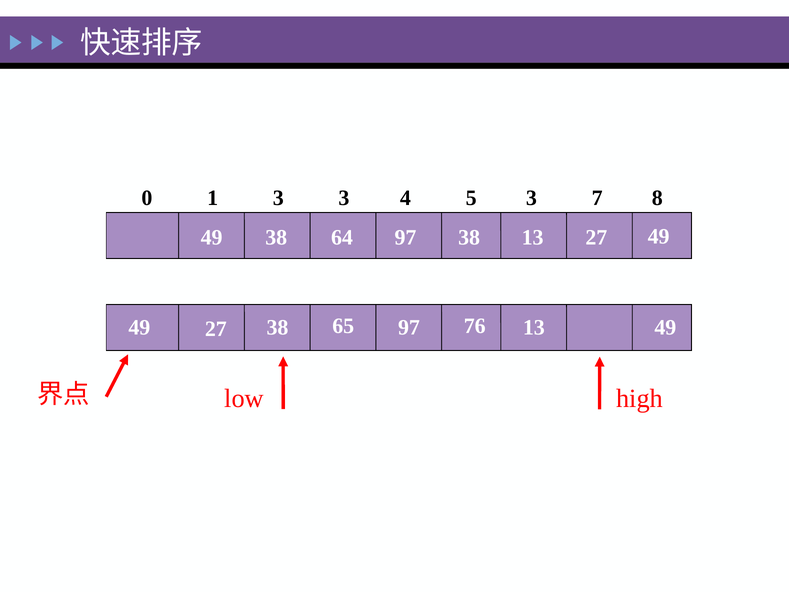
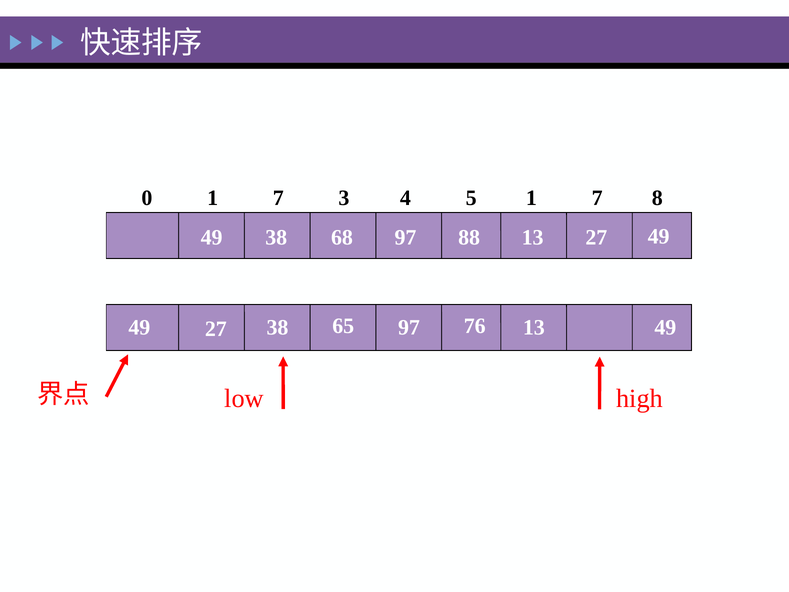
0 1 3: 3 -> 7
5 3: 3 -> 1
64: 64 -> 68
97 38: 38 -> 88
